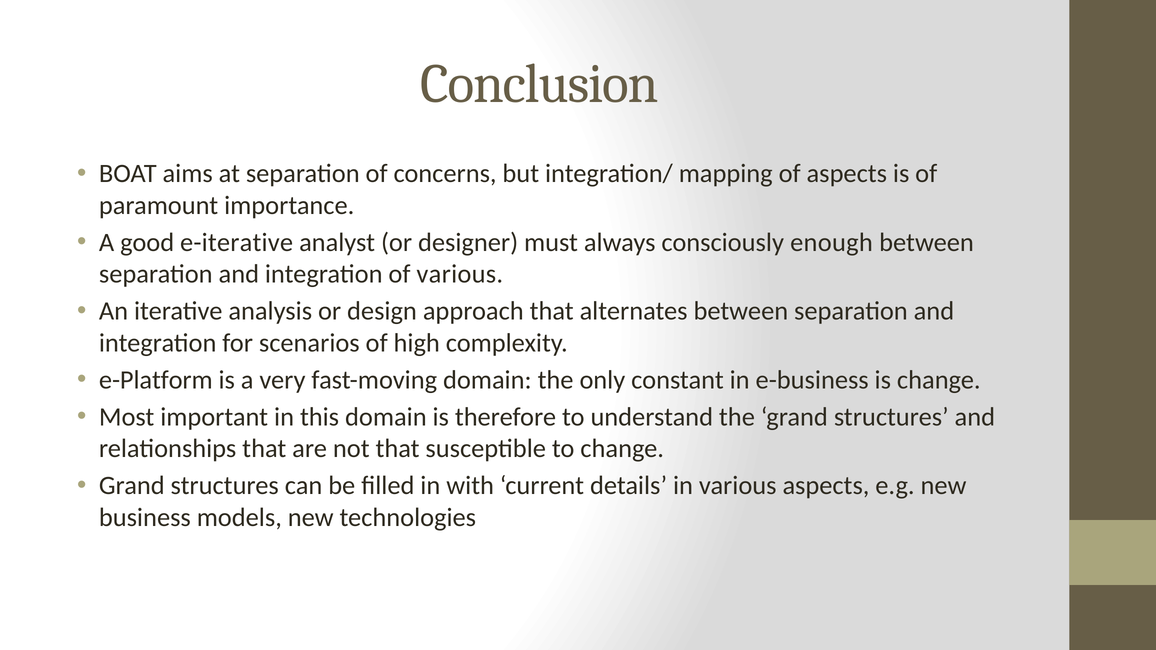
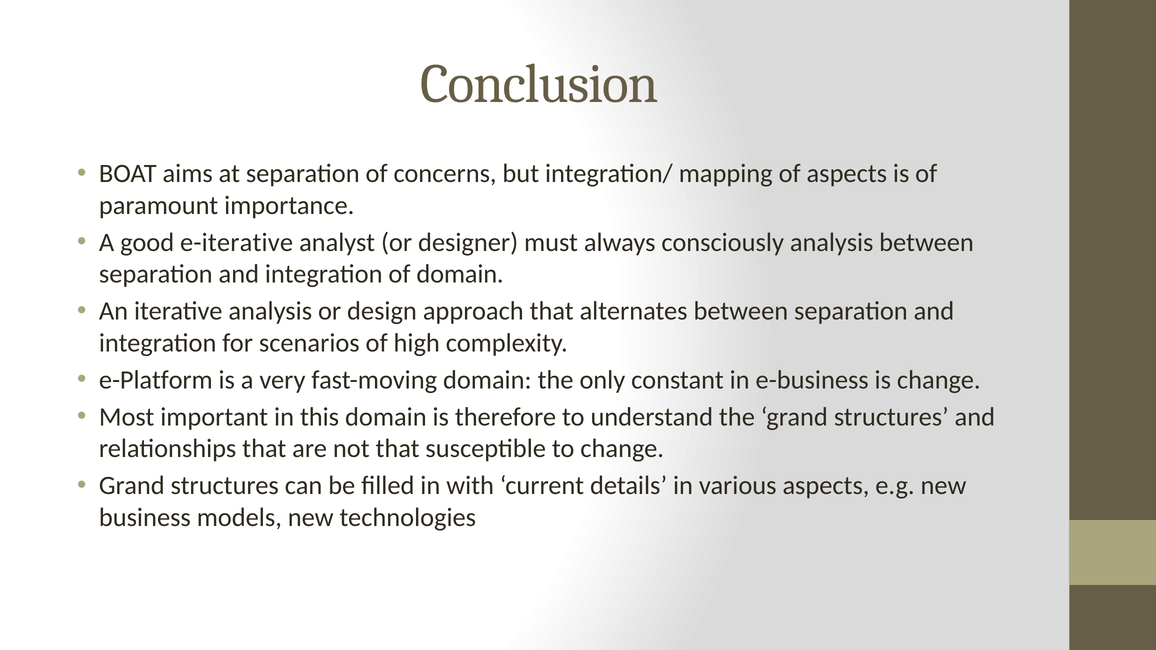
consciously enough: enough -> analysis
of various: various -> domain
